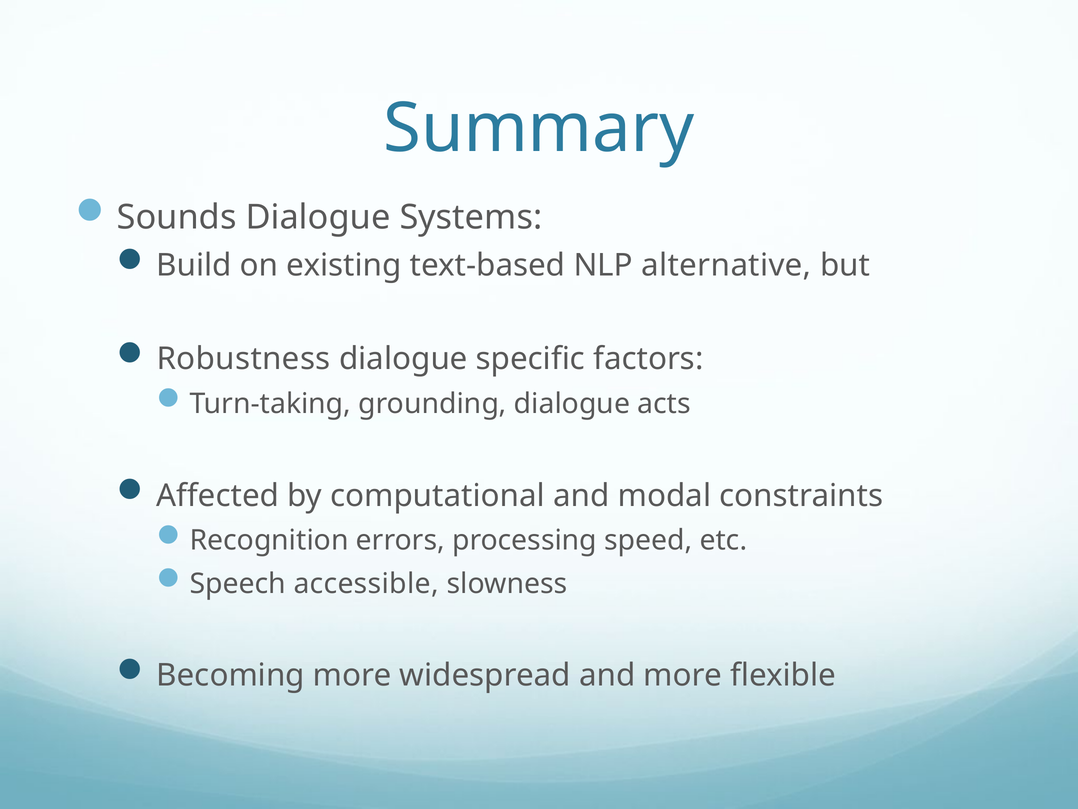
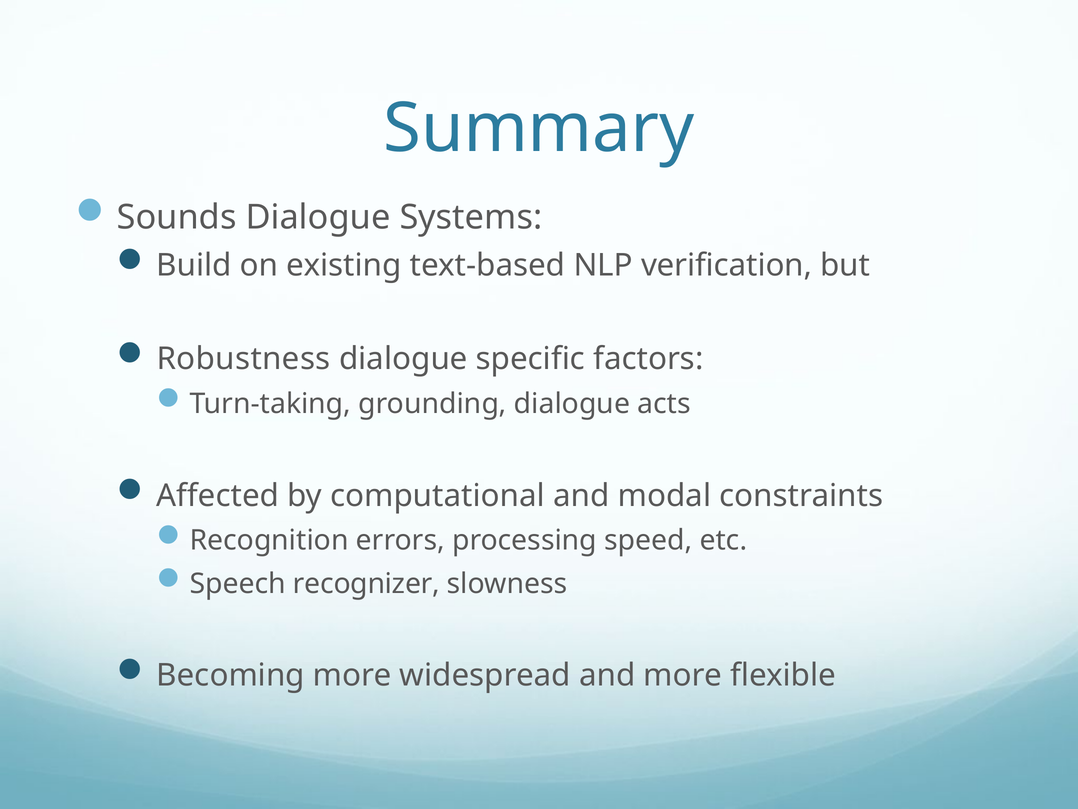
alternative: alternative -> verification
accessible: accessible -> recognizer
